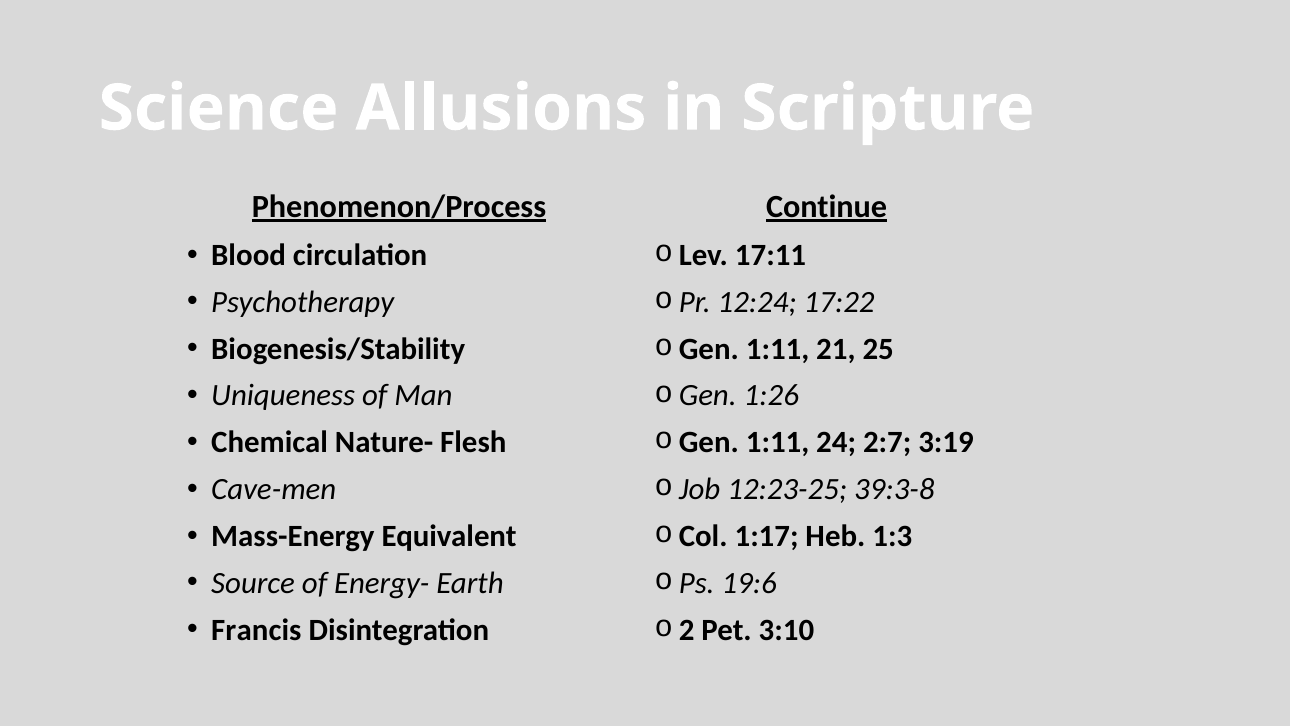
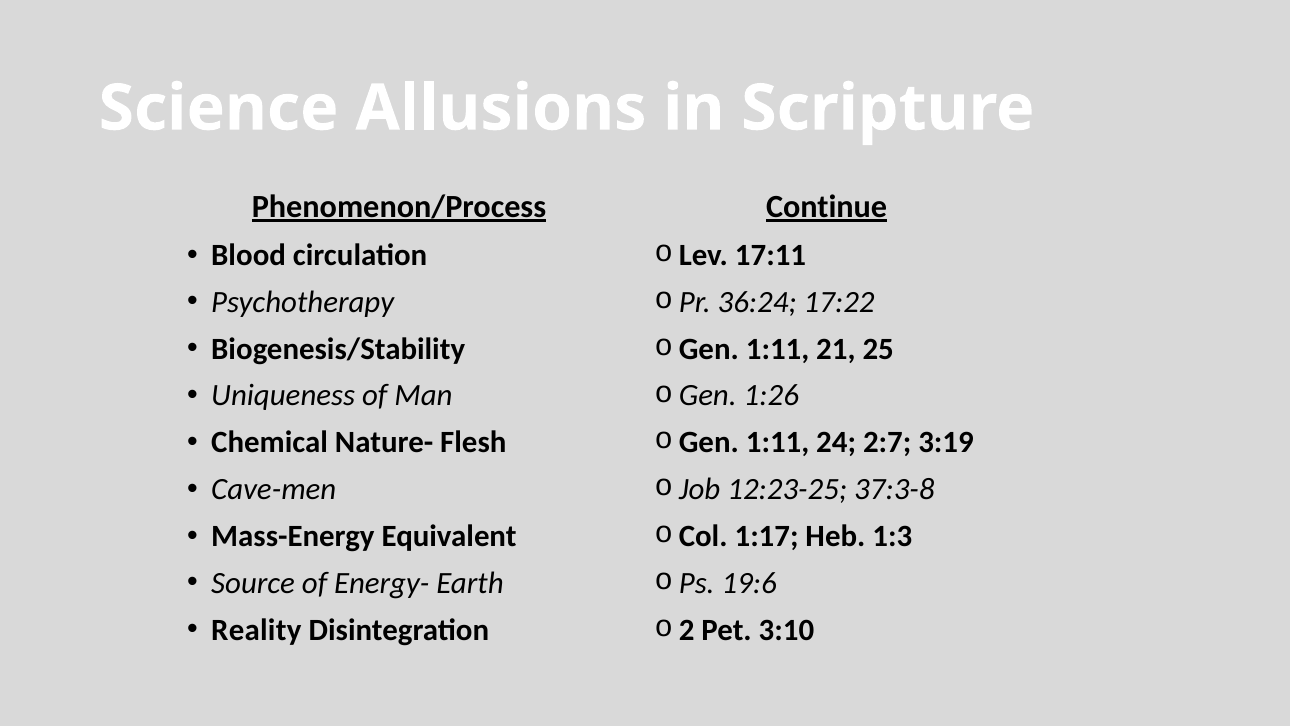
12:24: 12:24 -> 36:24
39:3-8: 39:3-8 -> 37:3-8
Francis: Francis -> Reality
